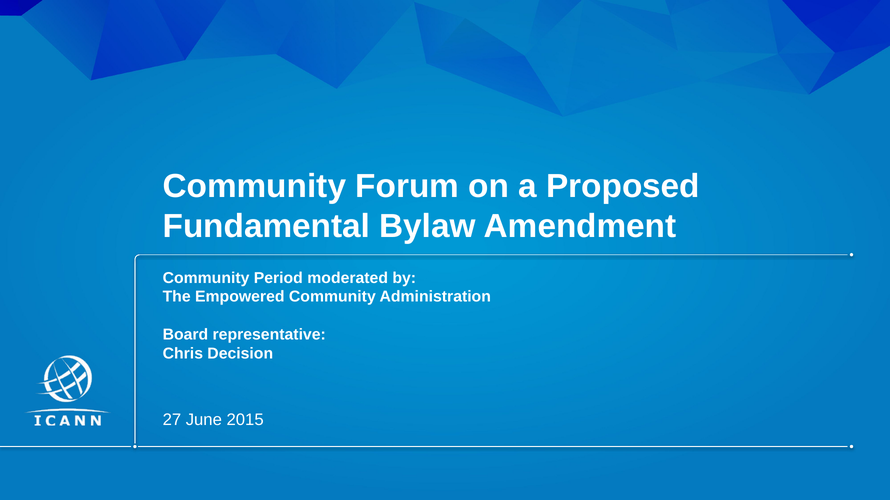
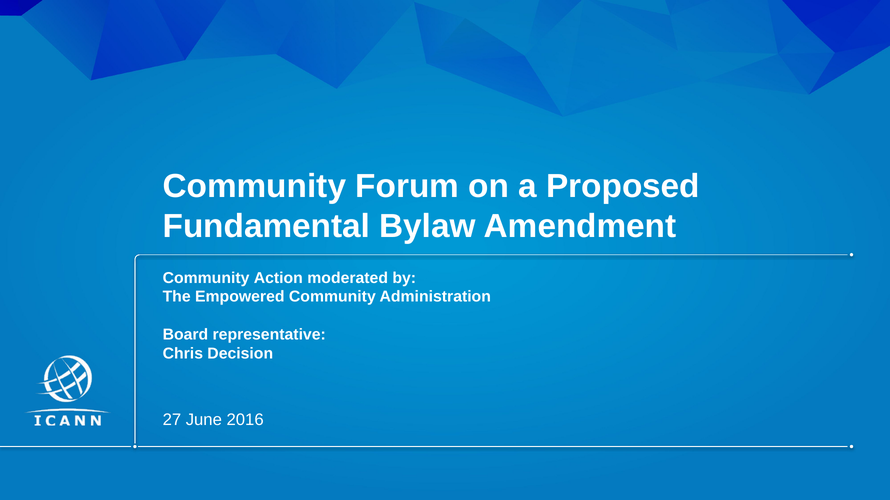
Period: Period -> Action
2015: 2015 -> 2016
